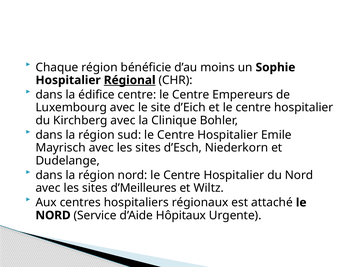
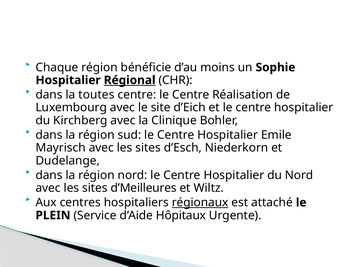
édifice: édifice -> toutes
Empereurs: Empereurs -> Réalisation
régionaux underline: none -> present
NORD at (53, 215): NORD -> PLEIN
